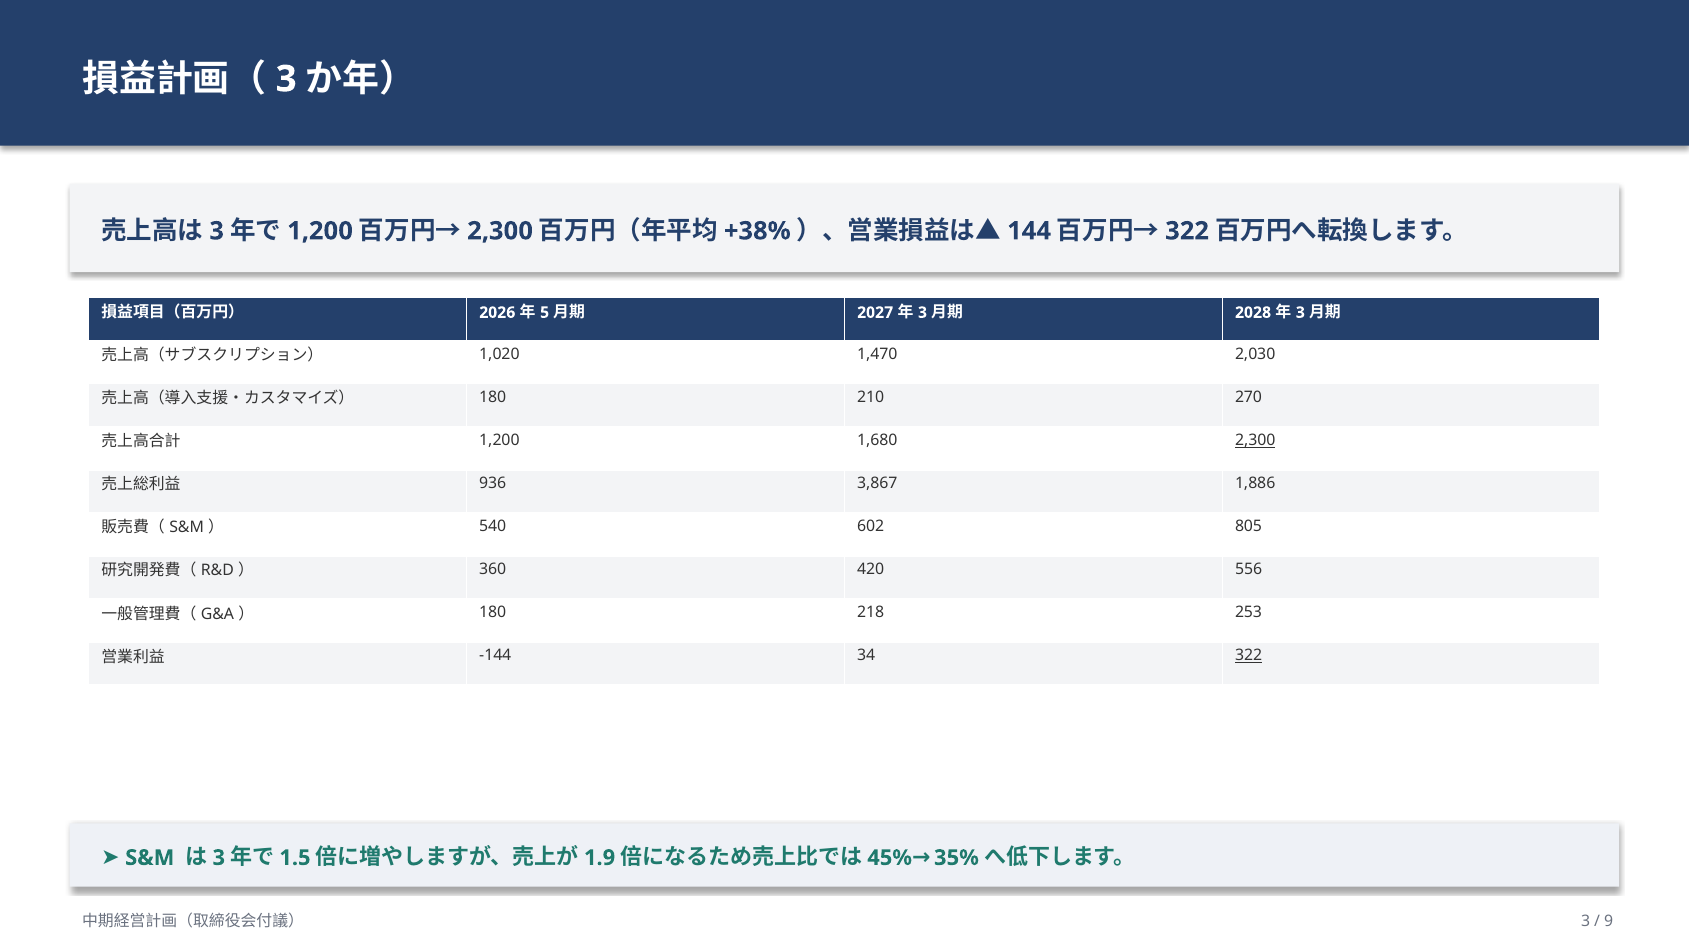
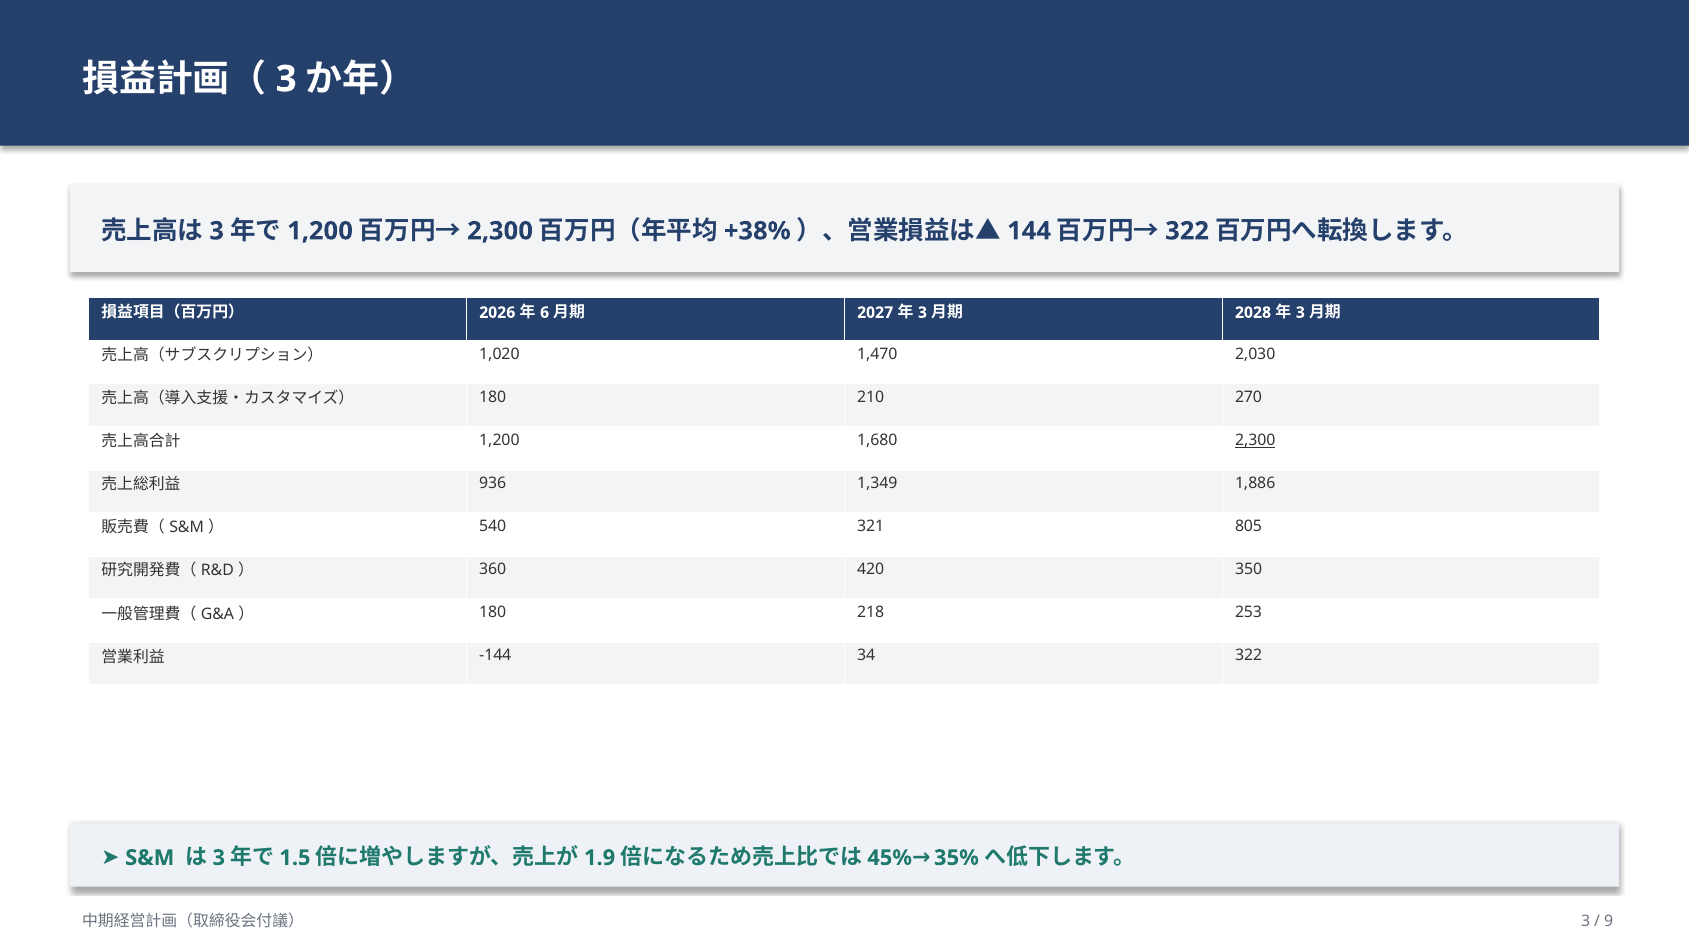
5: 5 -> 6
3,867: 3,867 -> 1,349
602: 602 -> 321
556: 556 -> 350
322 at (1249, 655) underline: present -> none
